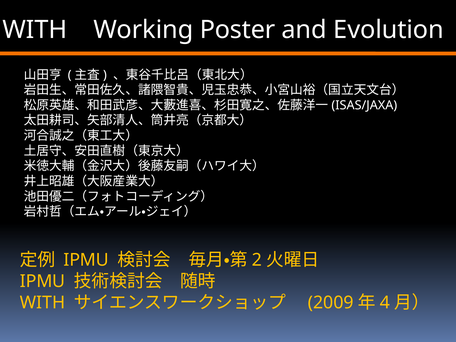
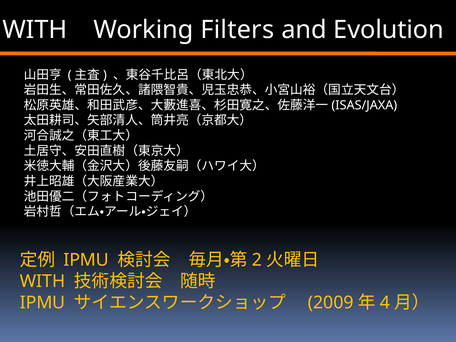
Poster: Poster -> Filters
IPMU at (43, 281): IPMU -> WITH
WITH at (43, 303): WITH -> IPMU
